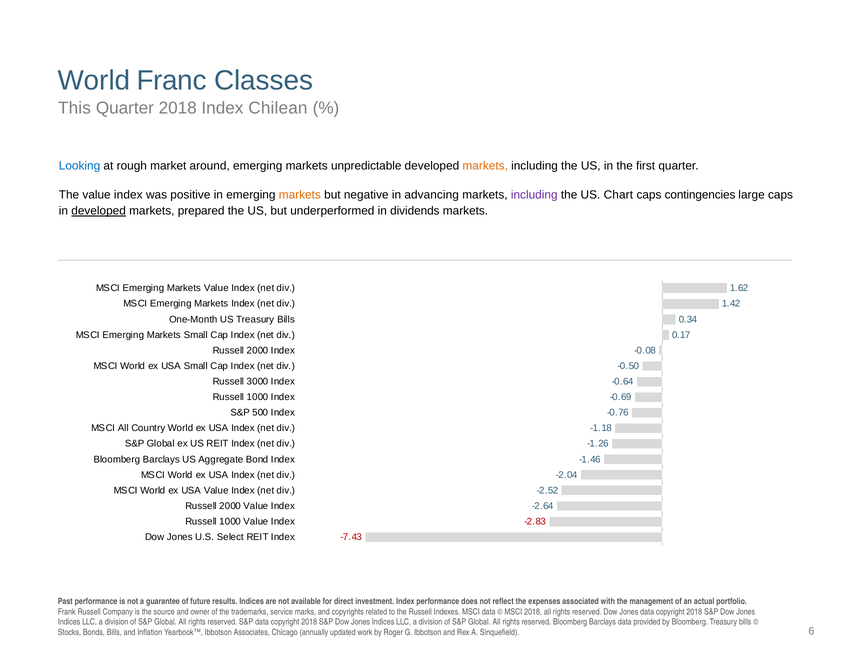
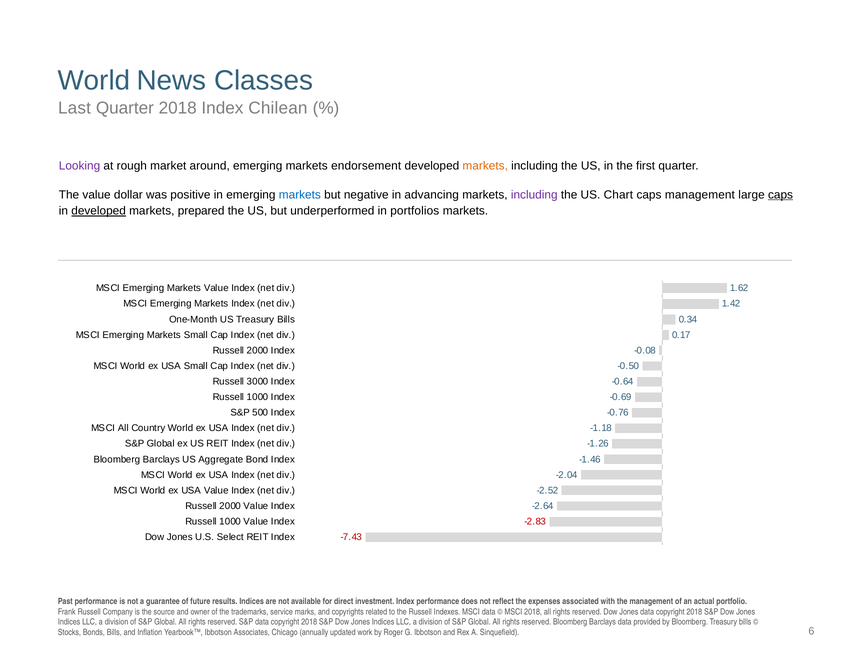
Franc: Franc -> News
This: This -> Last
Looking colour: blue -> purple
unpredictable: unpredictable -> endorsement
The value index: index -> dollar
markets at (300, 195) colour: orange -> blue
caps contingencies: contingencies -> management
caps at (781, 195) underline: none -> present
dividends: dividends -> portfolios
